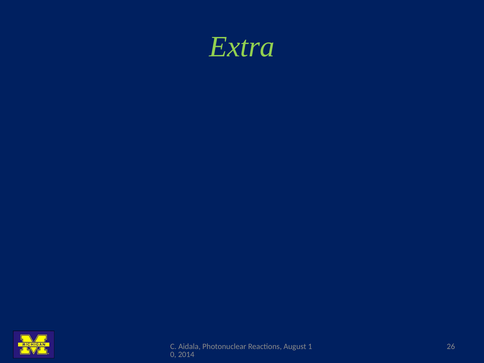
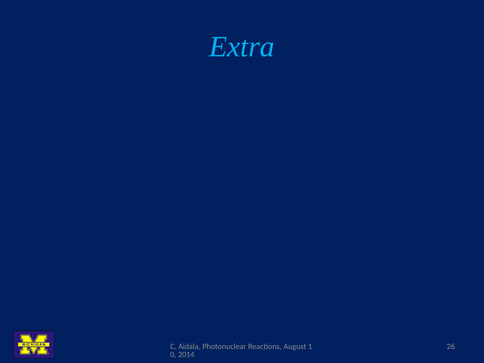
Extra colour: light green -> light blue
